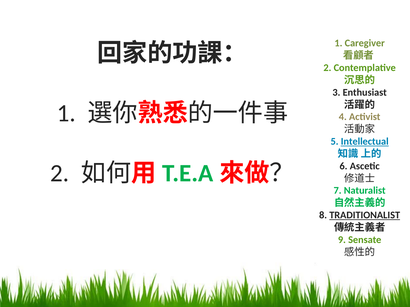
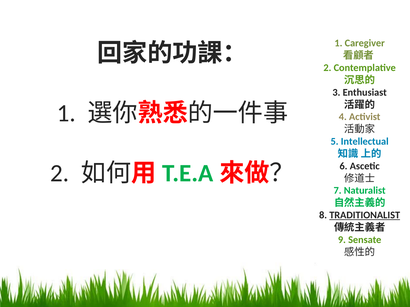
Intellectual underline: present -> none
